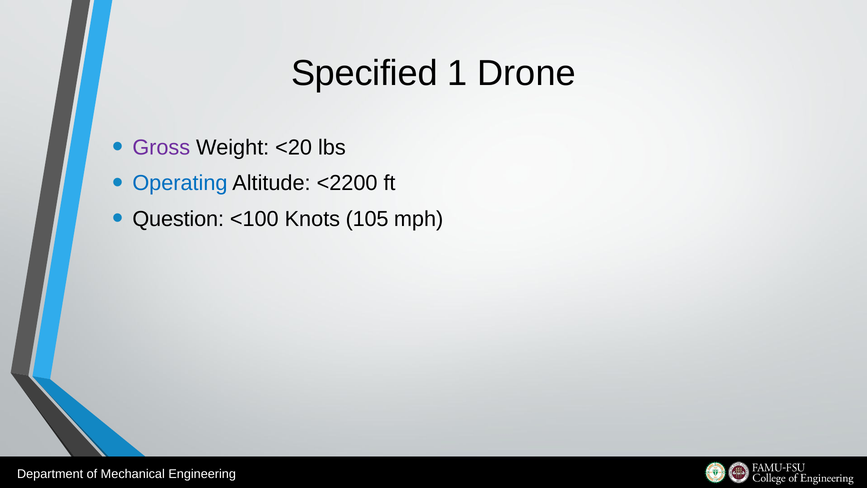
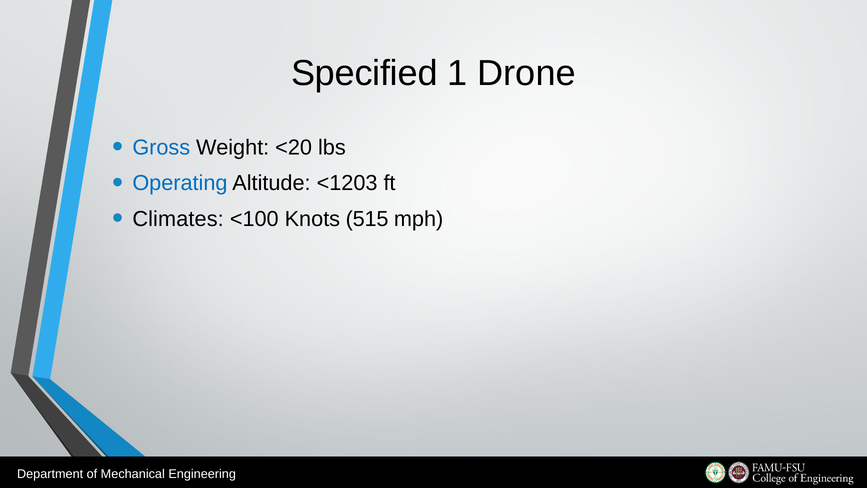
Gross colour: purple -> blue
<2200: <2200 -> <1203
Question: Question -> Climates
105: 105 -> 515
